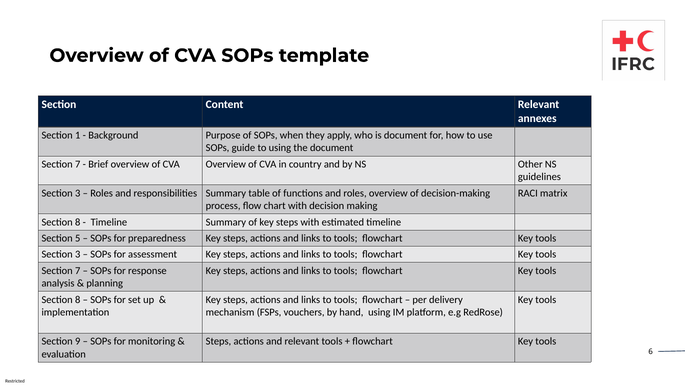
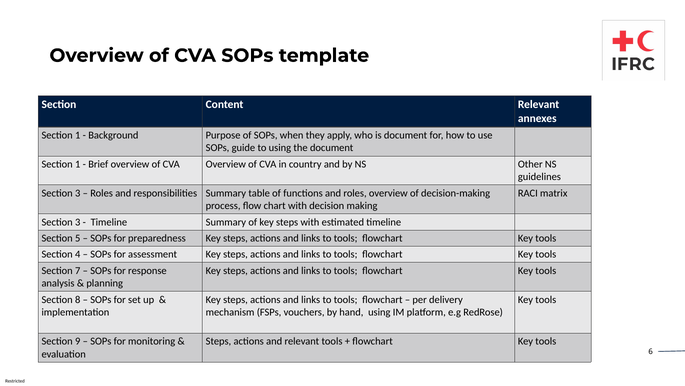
7 at (78, 164): 7 -> 1
8 at (78, 222): 8 -> 3
3 at (78, 254): 3 -> 4
